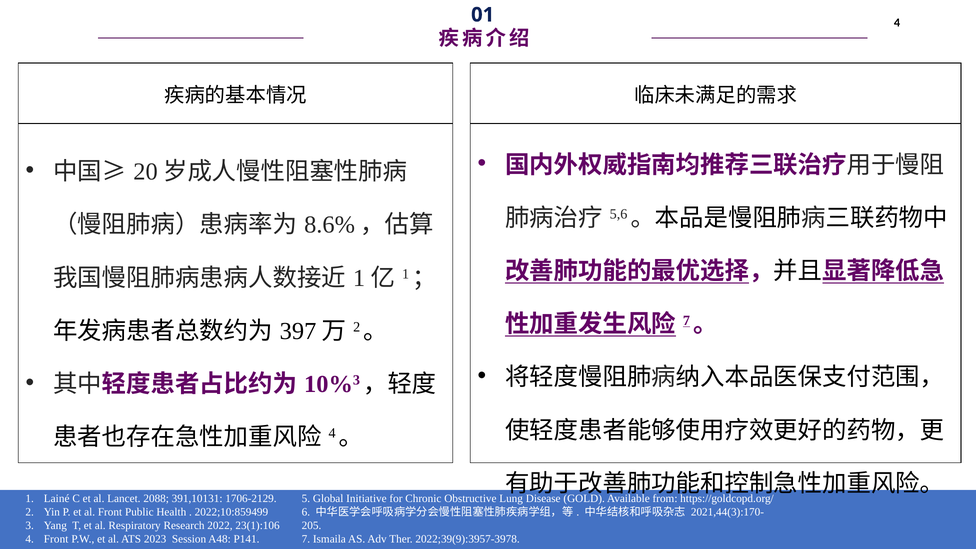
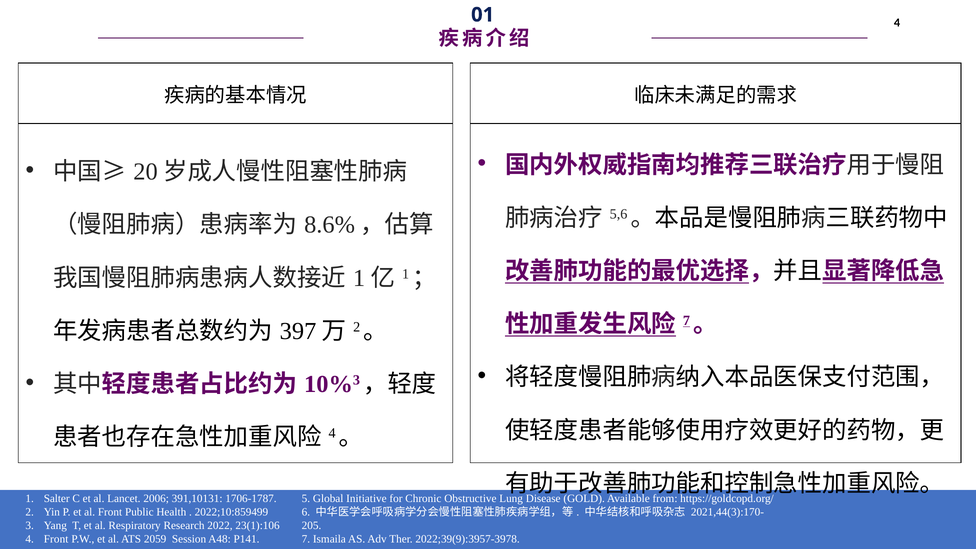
Lainé: Lainé -> Salter
2088: 2088 -> 2006
1706-2129: 1706-2129 -> 1706-1787
2023: 2023 -> 2059
